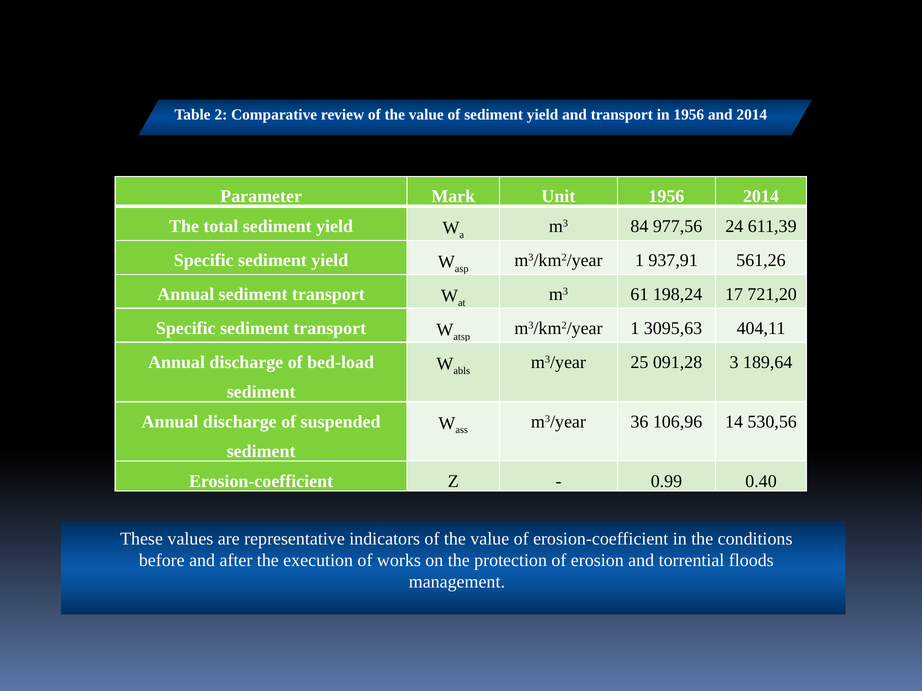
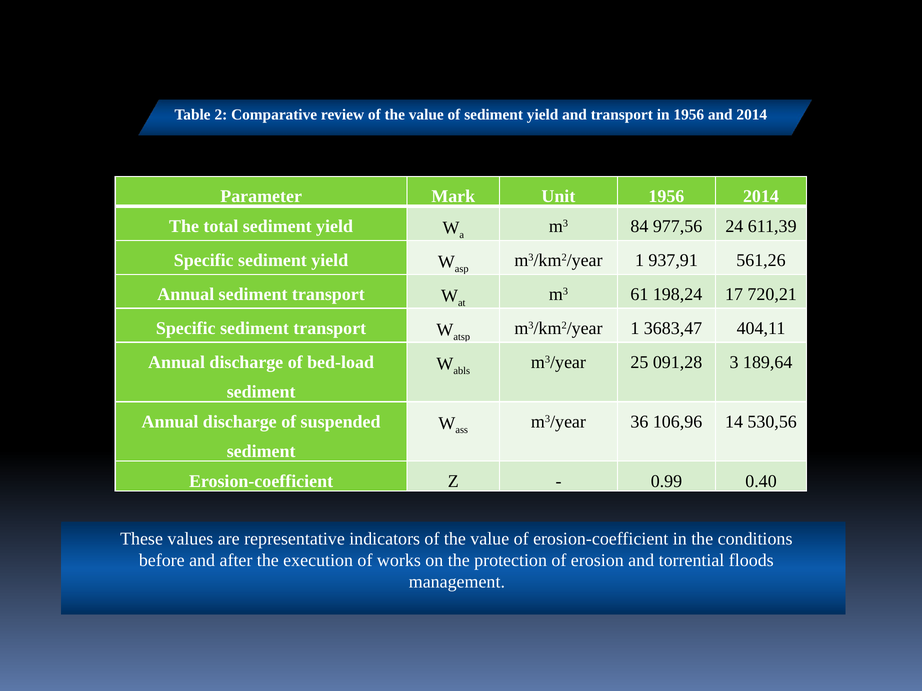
721,20: 721,20 -> 720,21
3095,63: 3095,63 -> 3683,47
